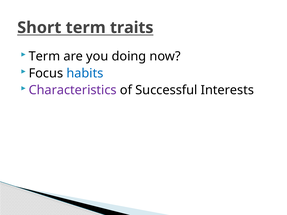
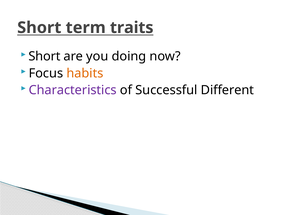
Term at (44, 56): Term -> Short
habits colour: blue -> orange
Interests: Interests -> Different
